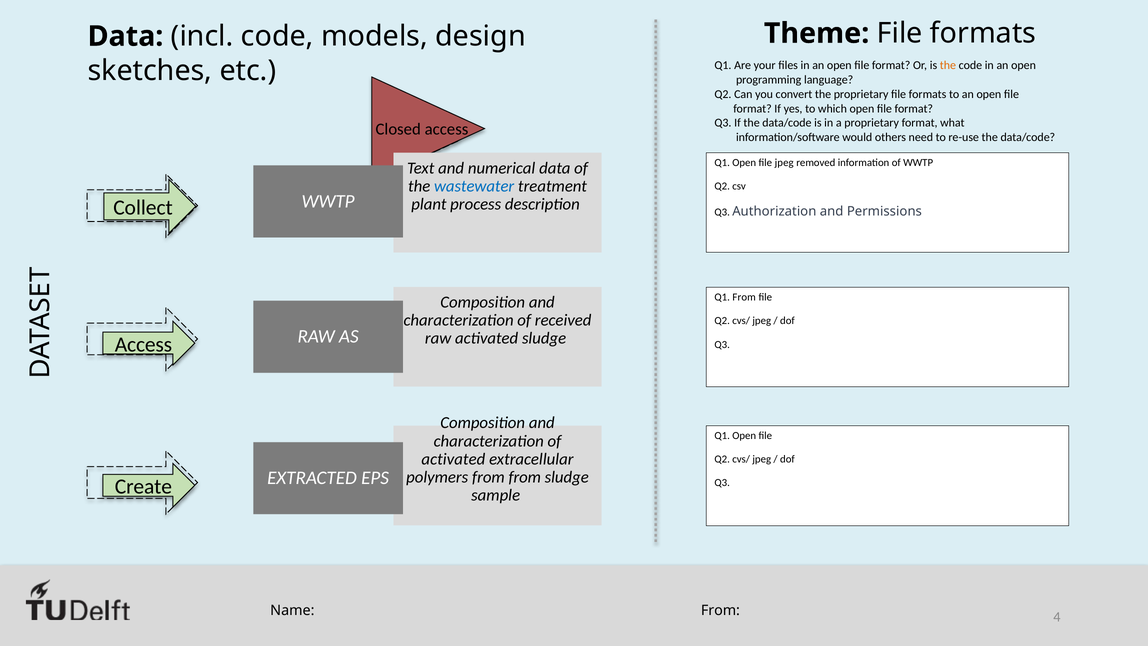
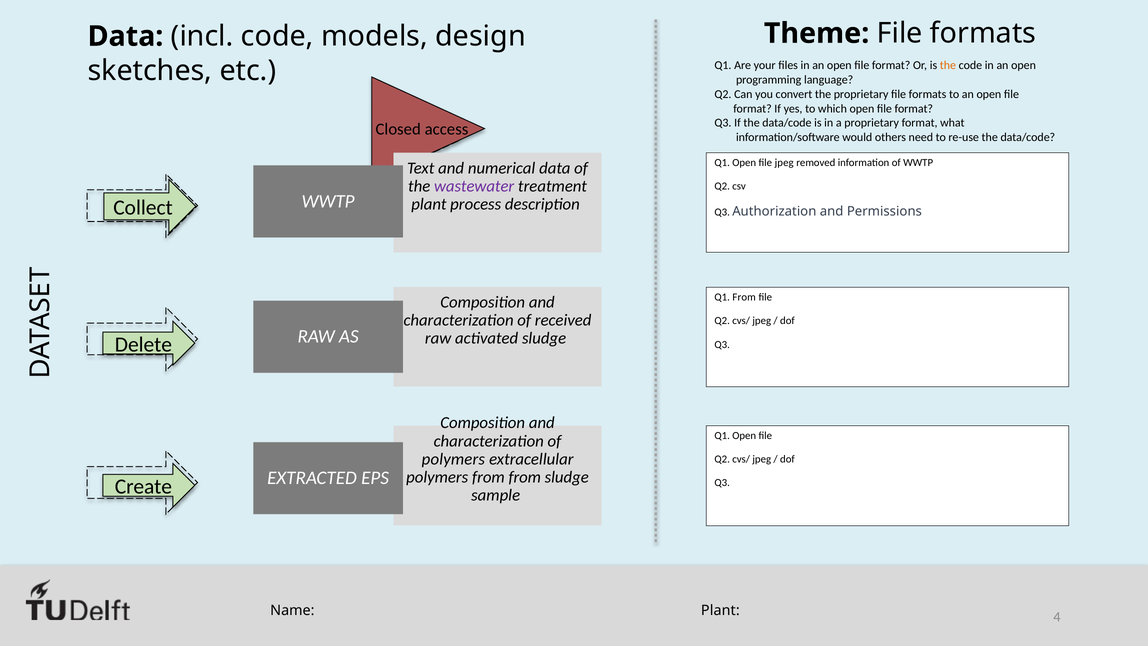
wastewater colour: blue -> purple
Access at (143, 344): Access -> Delete
activated at (453, 459): activated -> polymers
Name From: From -> Plant
